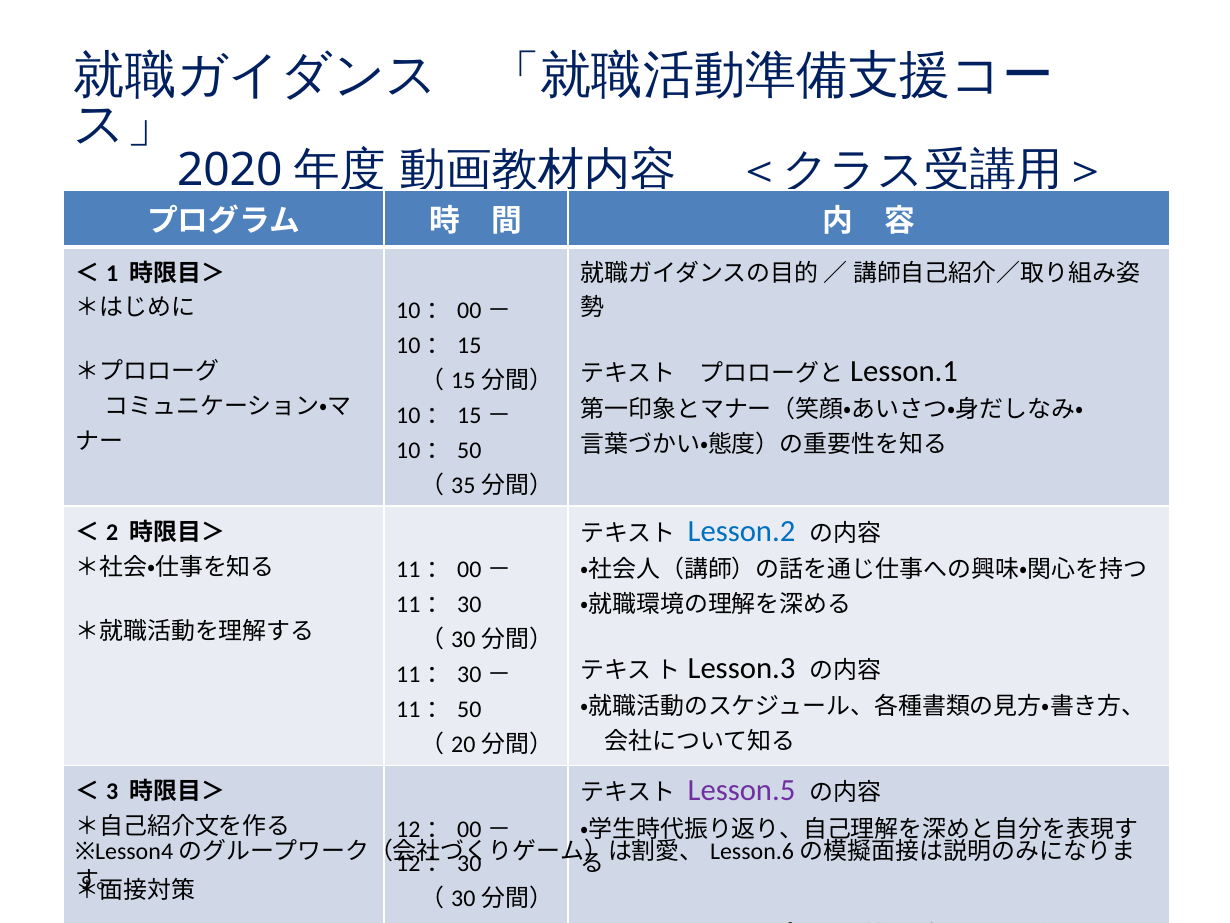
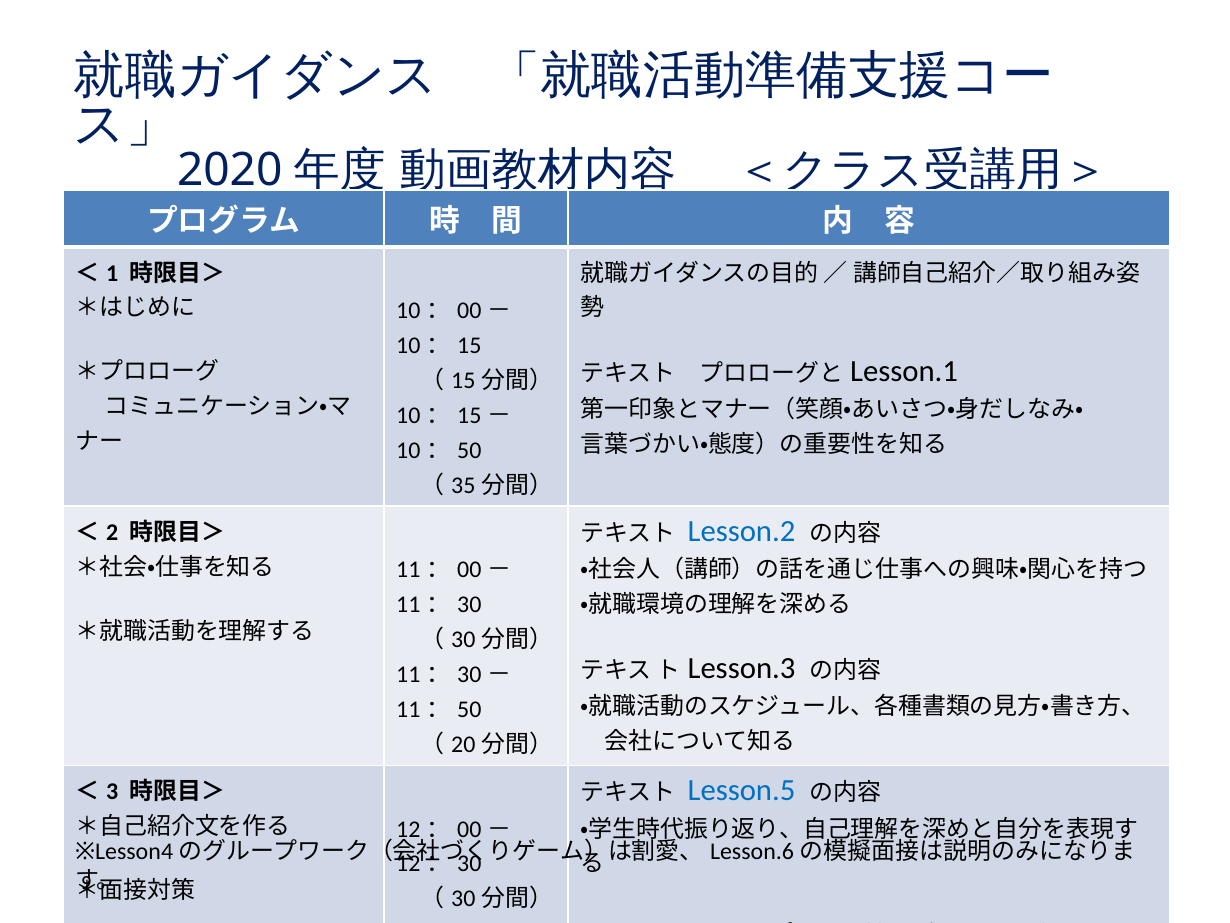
Lesson.5 colour: purple -> blue
